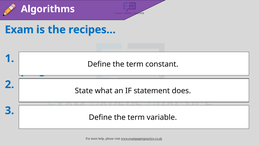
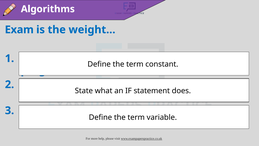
recipes…: recipes… -> weight…
